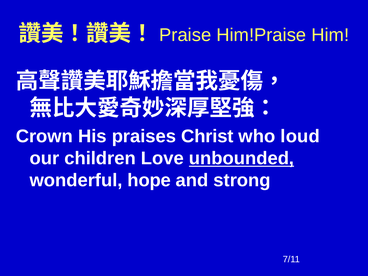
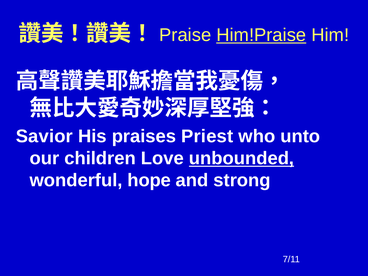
Him!Praise underline: none -> present
Crown: Crown -> Savior
Christ: Christ -> Priest
loud: loud -> unto
